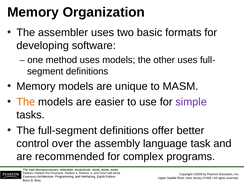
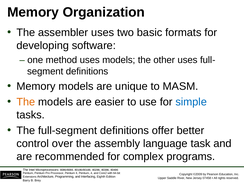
simple colour: purple -> blue
